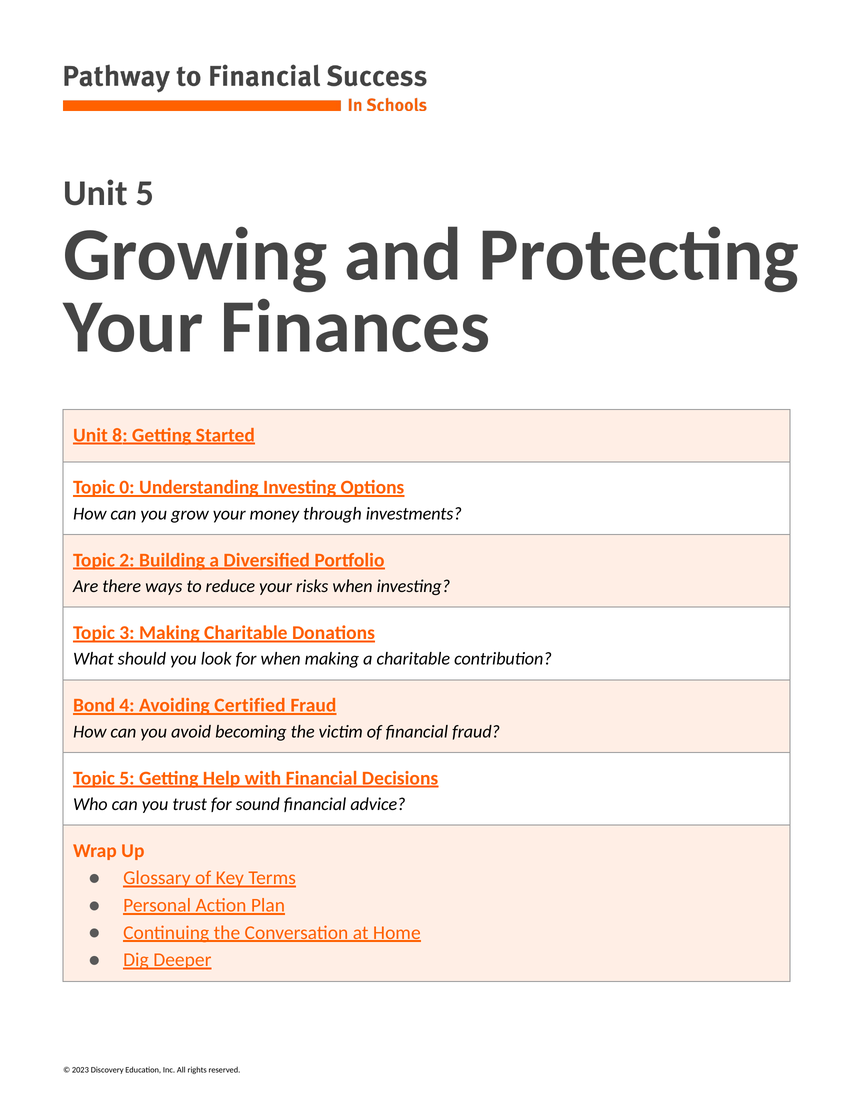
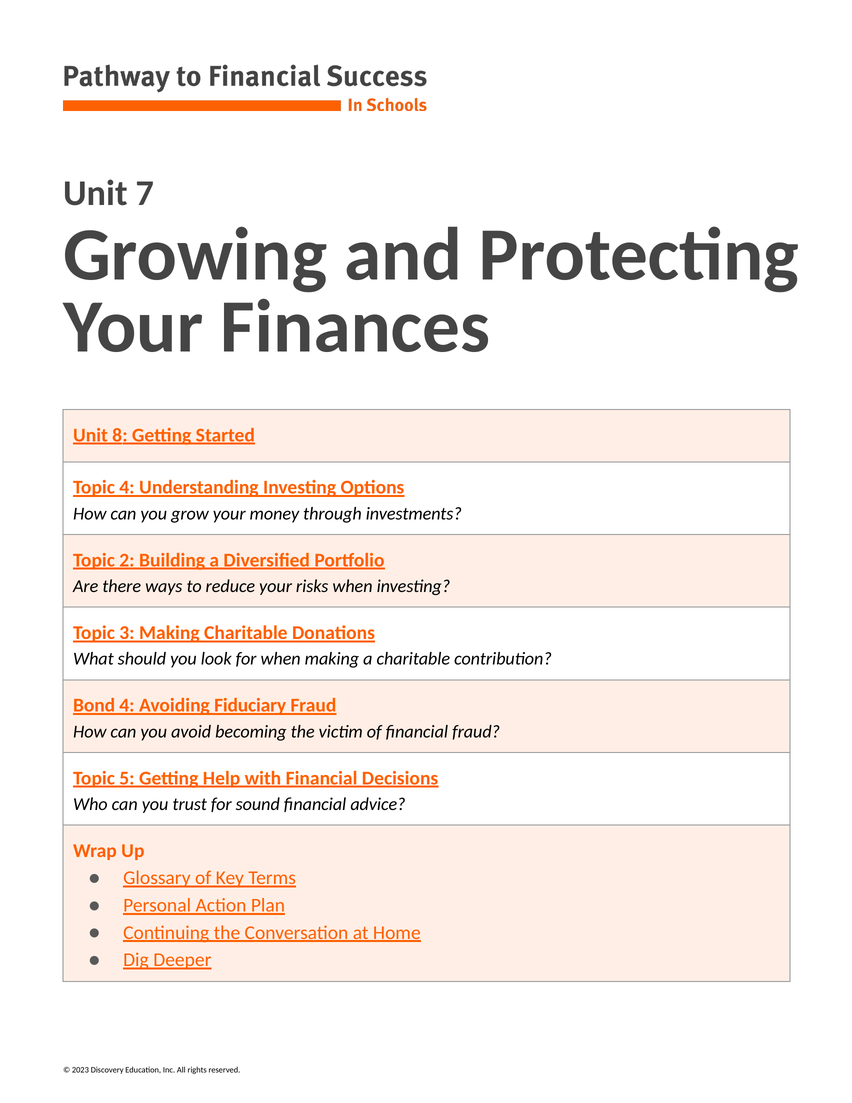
Unit 5: 5 -> 7
Topic 0: 0 -> 4
Certified: Certified -> Fiduciary
